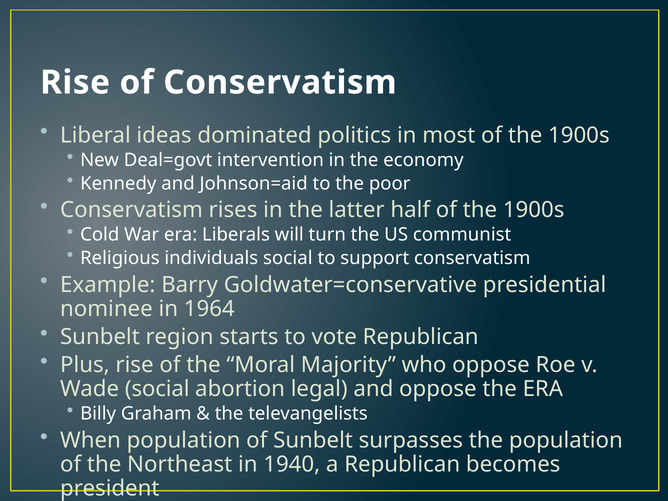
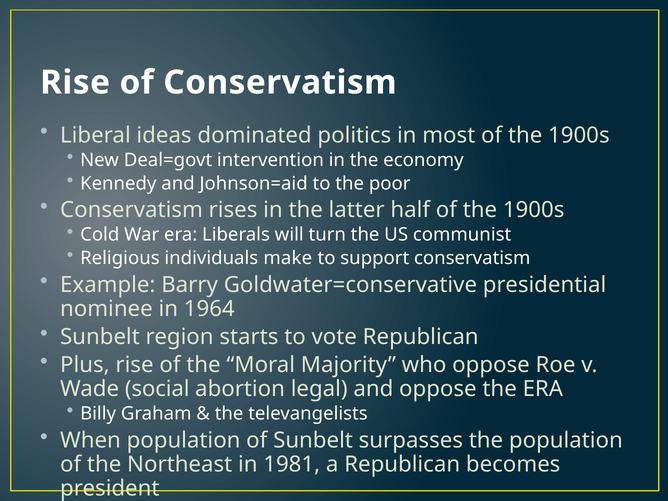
individuals social: social -> make
1940: 1940 -> 1981
